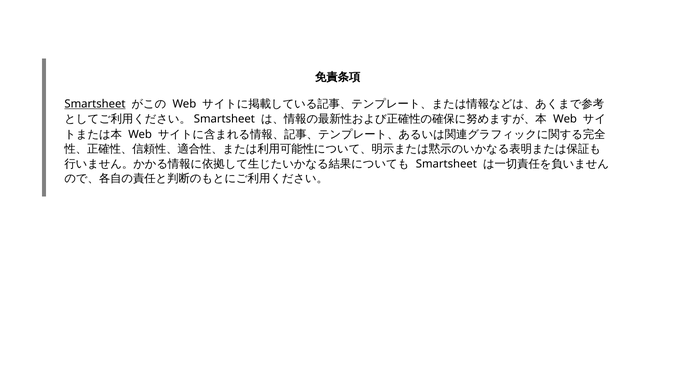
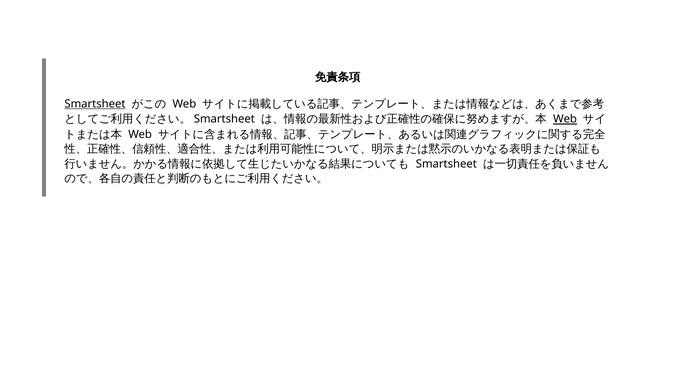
Web at (565, 119) underline: none -> present
